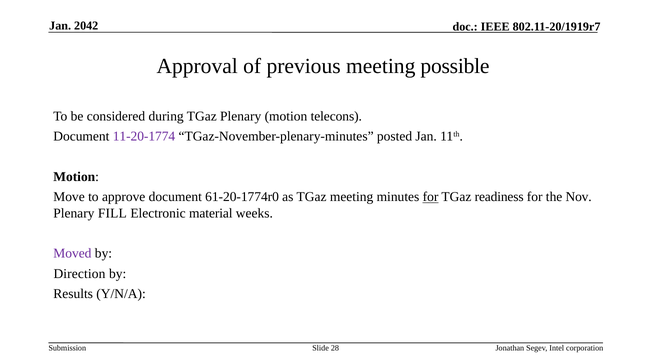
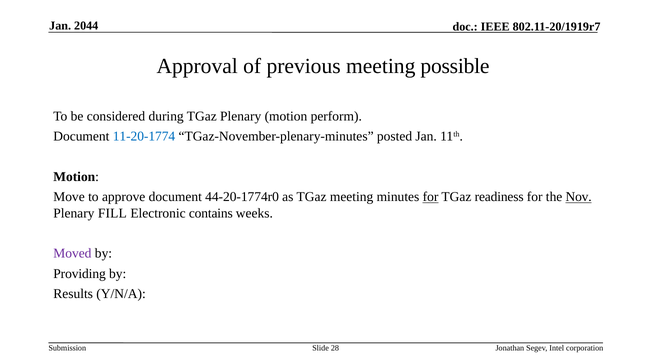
2042: 2042 -> 2044
telecons: telecons -> perform
11-20-1774 colour: purple -> blue
61-20-1774r0: 61-20-1774r0 -> 44-20-1774r0
Nov underline: none -> present
material: material -> contains
Direction: Direction -> Providing
